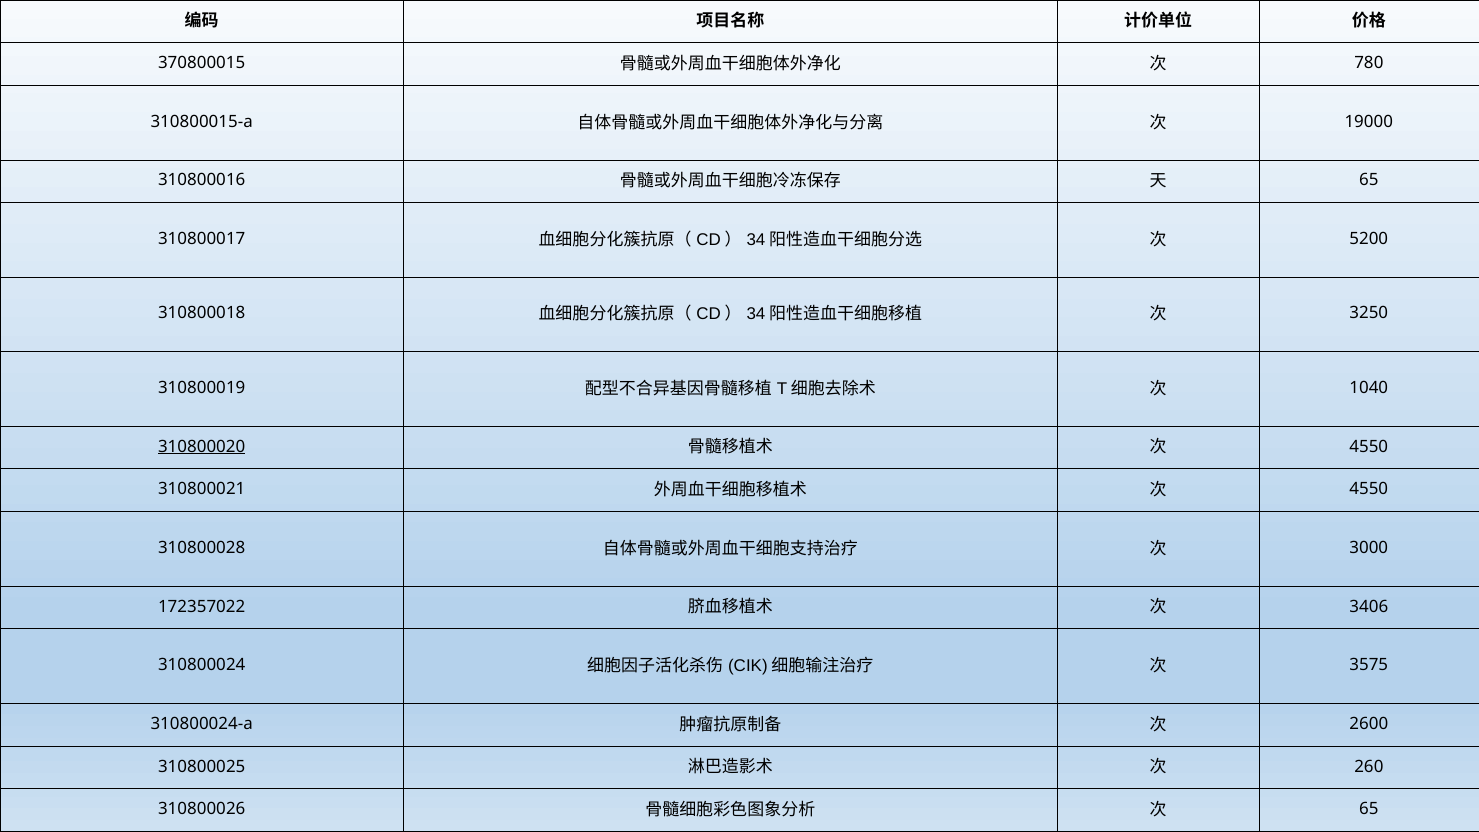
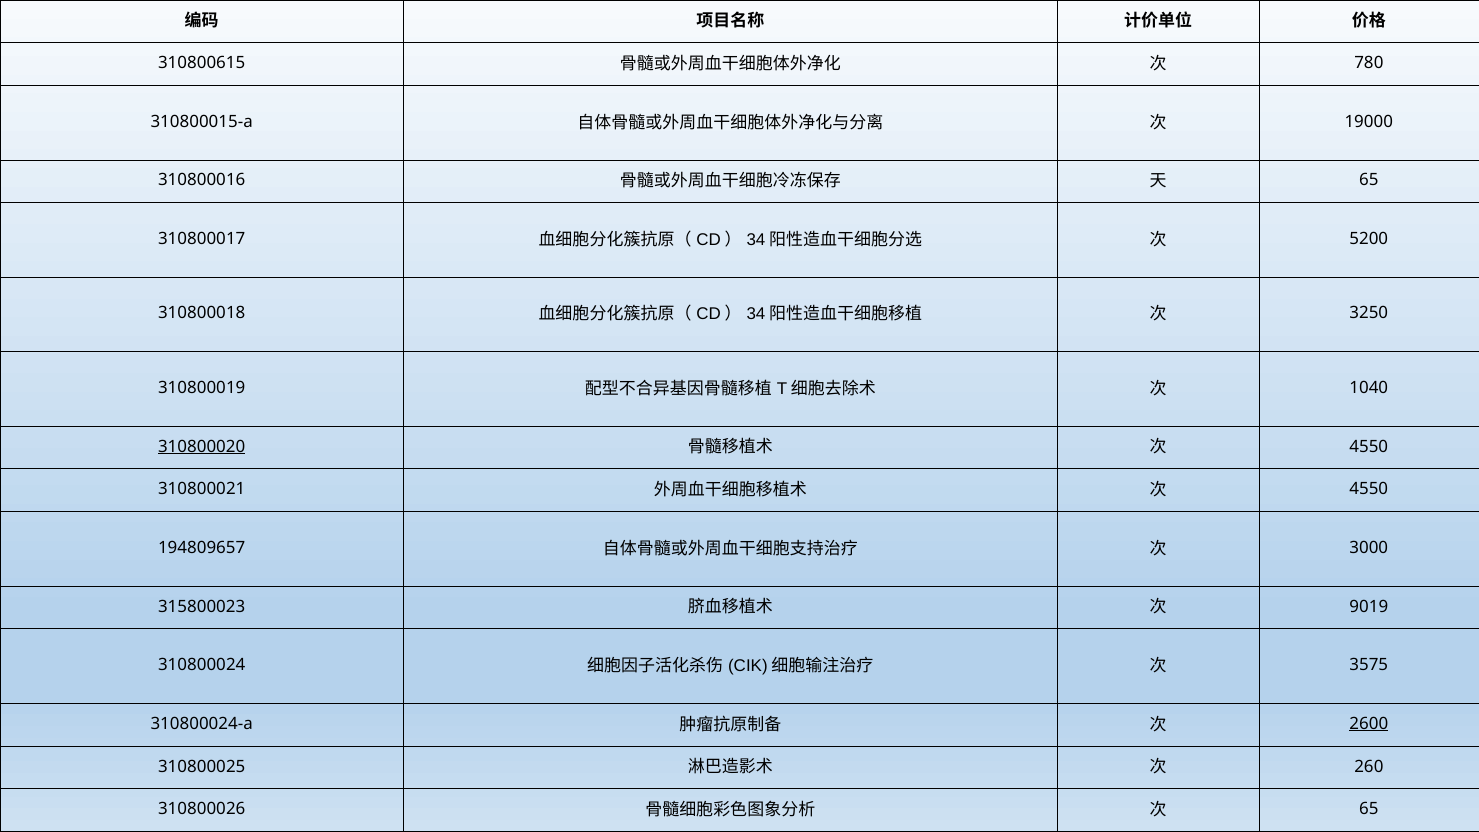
370800015: 370800015 -> 310800615
310800028: 310800028 -> 194809657
172357022: 172357022 -> 315800023
3406: 3406 -> 9019
2600 underline: none -> present
